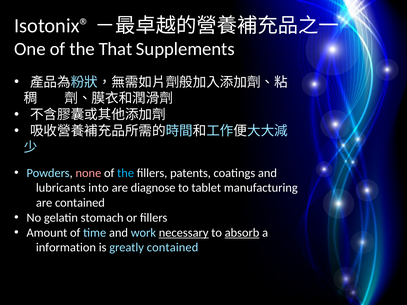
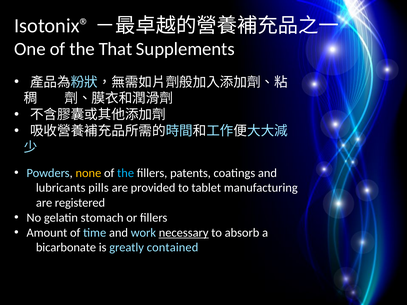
none colour: pink -> yellow
into: into -> pills
diagnose: diagnose -> provided
are contained: contained -> registered
absorb underline: present -> none
information: information -> bicarbonate
